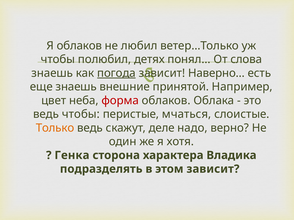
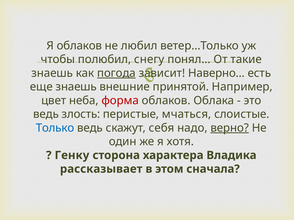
детях: детях -> снегу
слова: слова -> такие
ведь чтобы: чтобы -> злость
Только colour: orange -> blue
деле: деле -> себя
верно underline: none -> present
Генка: Генка -> Генку
подразделять: подразделять -> рассказывает
этом зависит: зависит -> сначала
